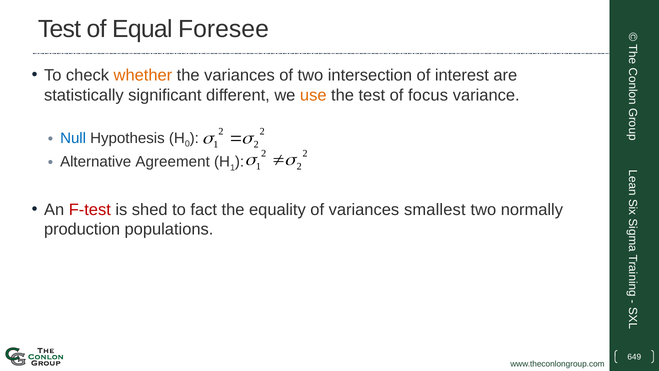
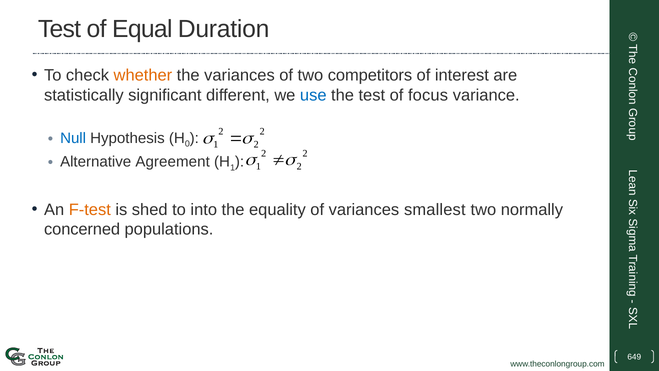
Foresee: Foresee -> Duration
intersection: intersection -> competitors
use colour: orange -> blue
F-test colour: red -> orange
fact: fact -> into
production: production -> concerned
